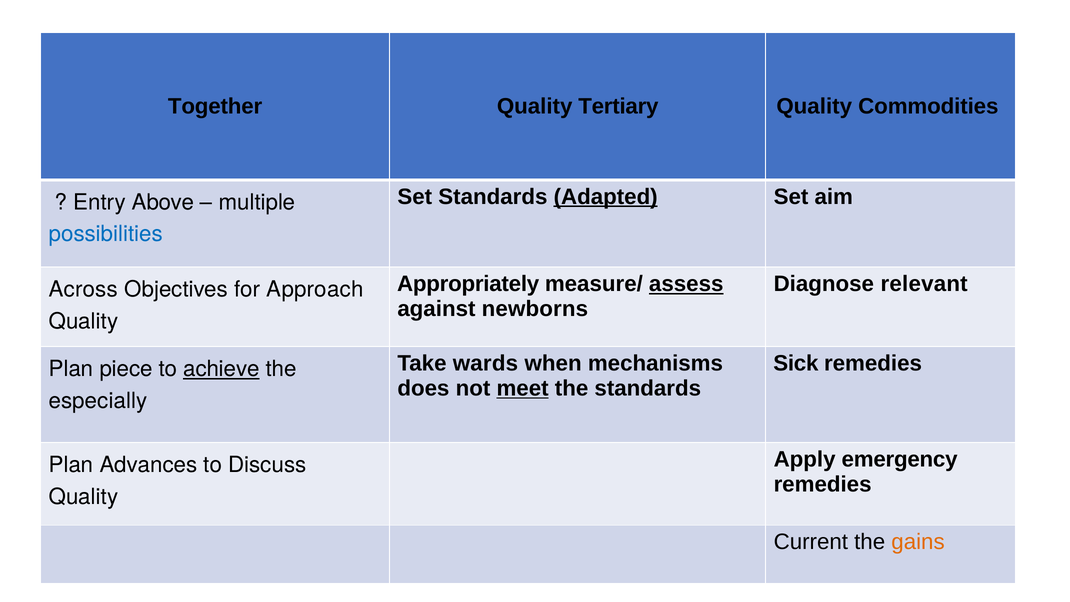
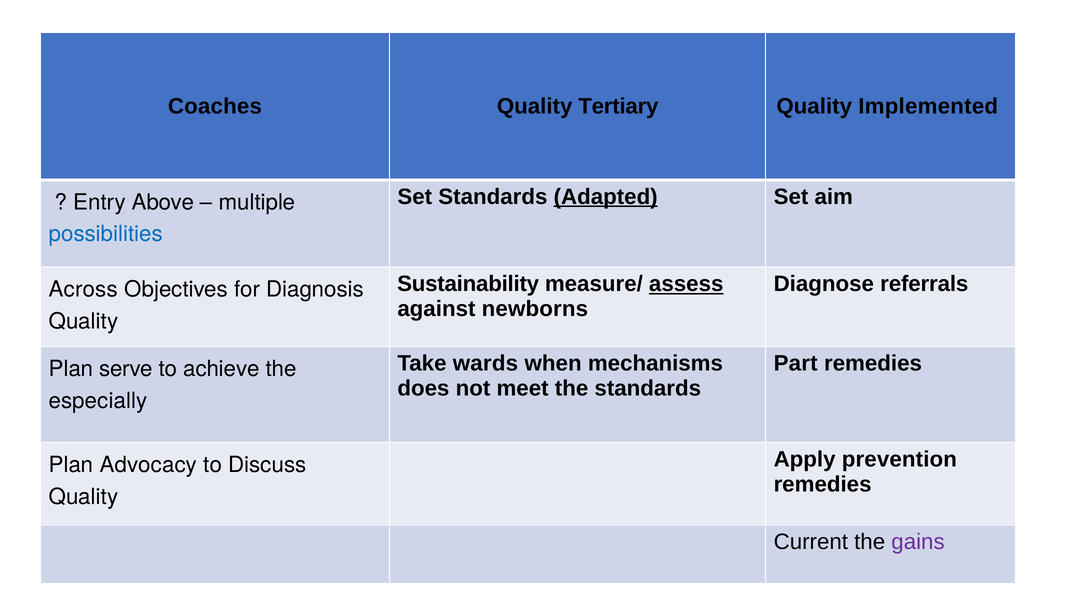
Together: Together -> Coaches
Commodities: Commodities -> Implemented
Appropriately: Appropriately -> Sustainability
relevant: relevant -> referrals
Approach: Approach -> Diagnosis
Sick: Sick -> Part
piece: piece -> serve
achieve underline: present -> none
meet underline: present -> none
emergency: emergency -> prevention
Advances: Advances -> Advocacy
gains colour: orange -> purple
